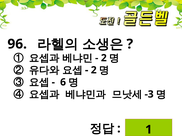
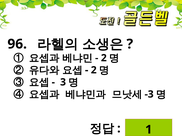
6: 6 -> 3
